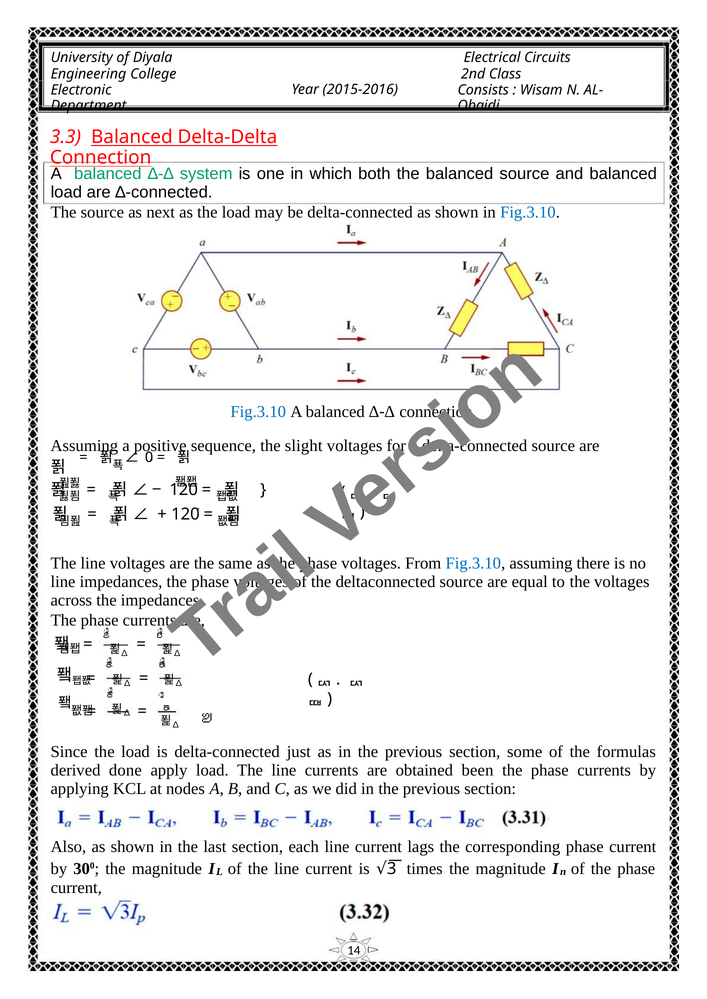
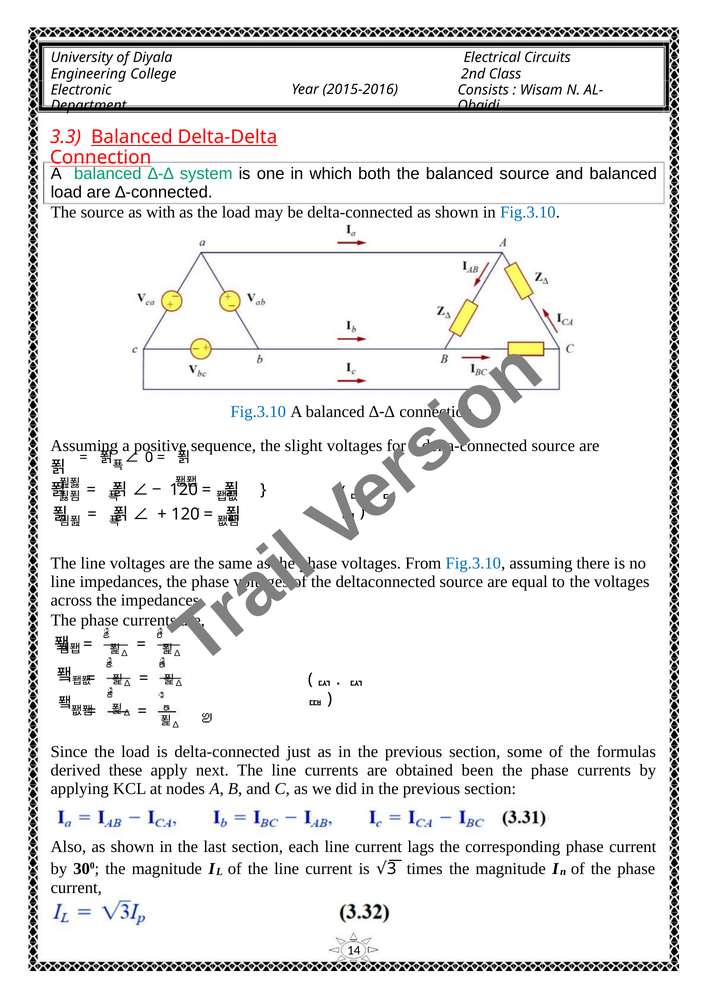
next: next -> with
done: done -> these
apply load: load -> next
